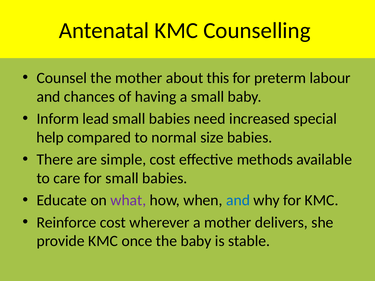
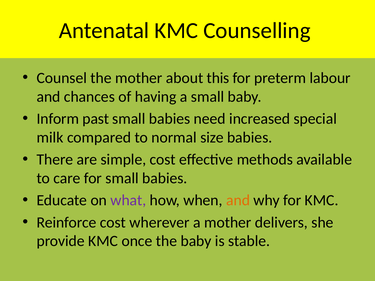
lead: lead -> past
help: help -> milk
and at (238, 200) colour: blue -> orange
